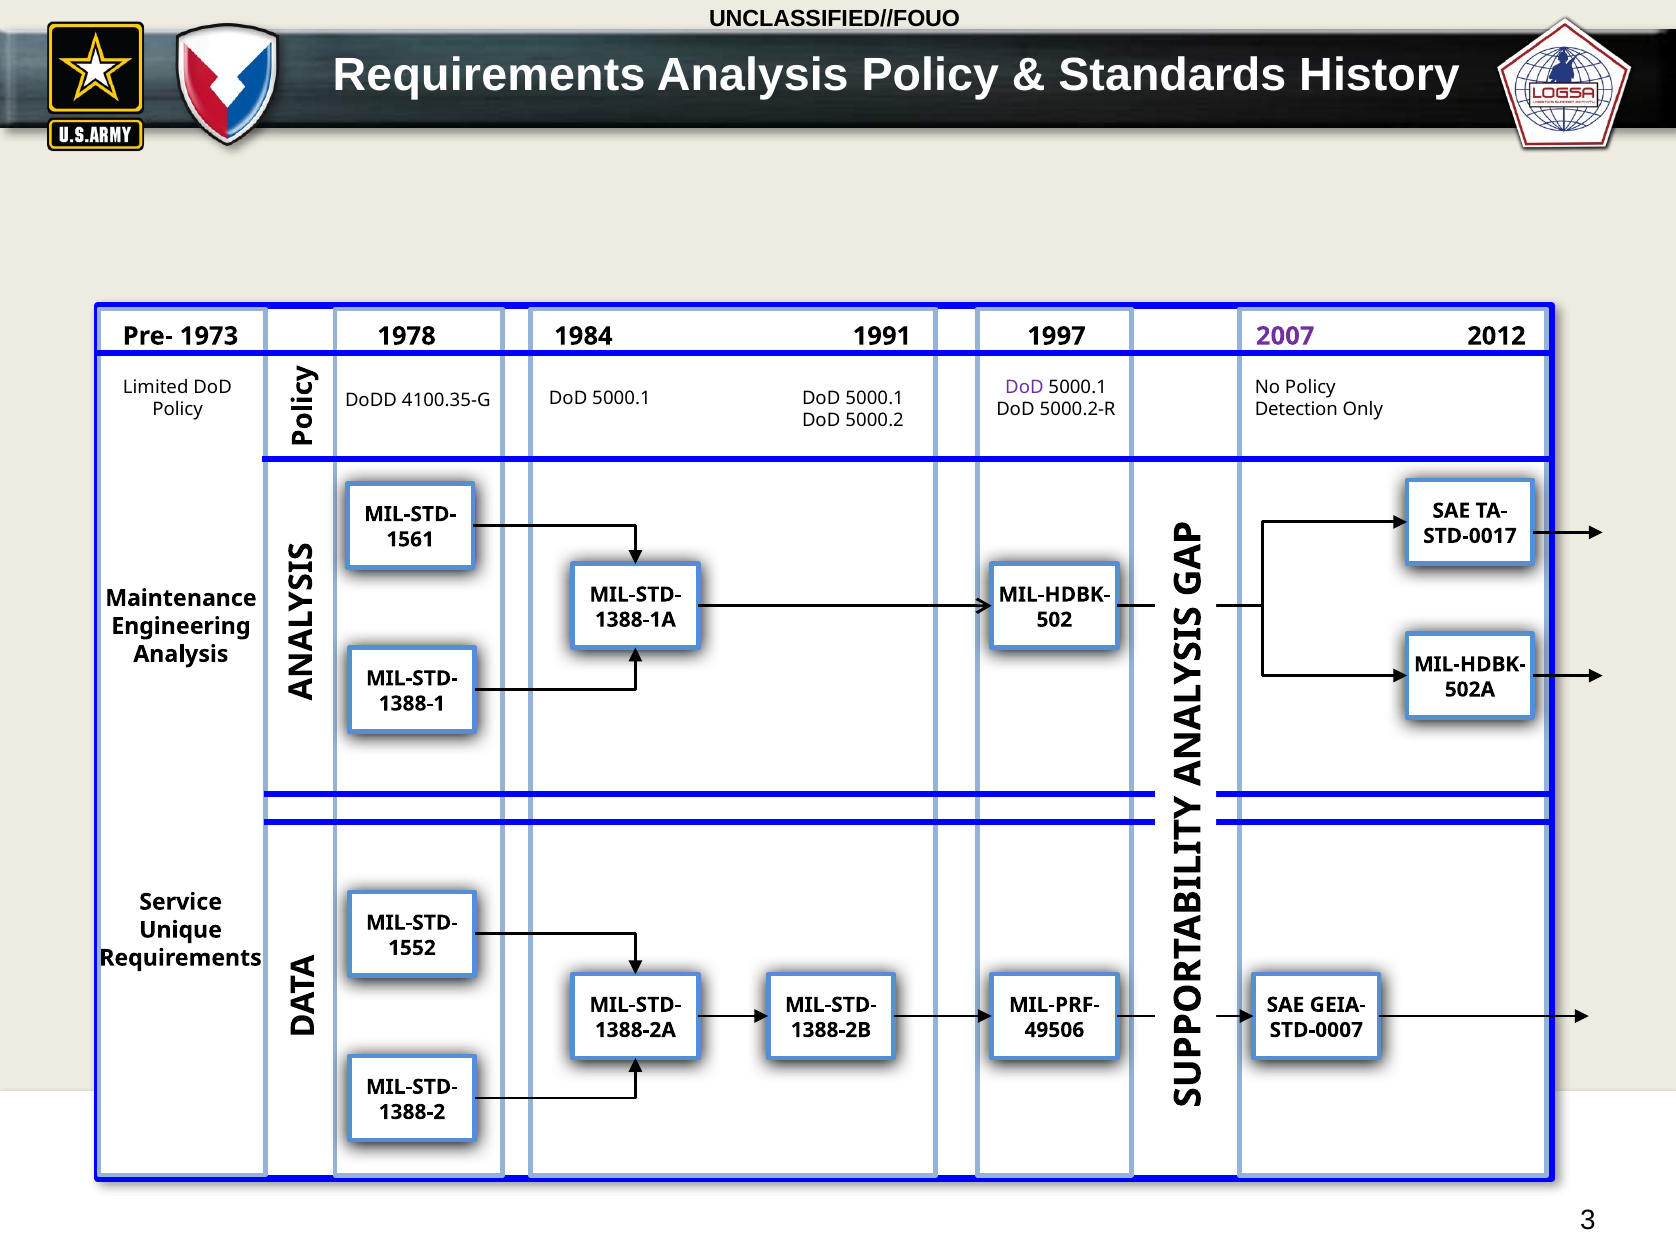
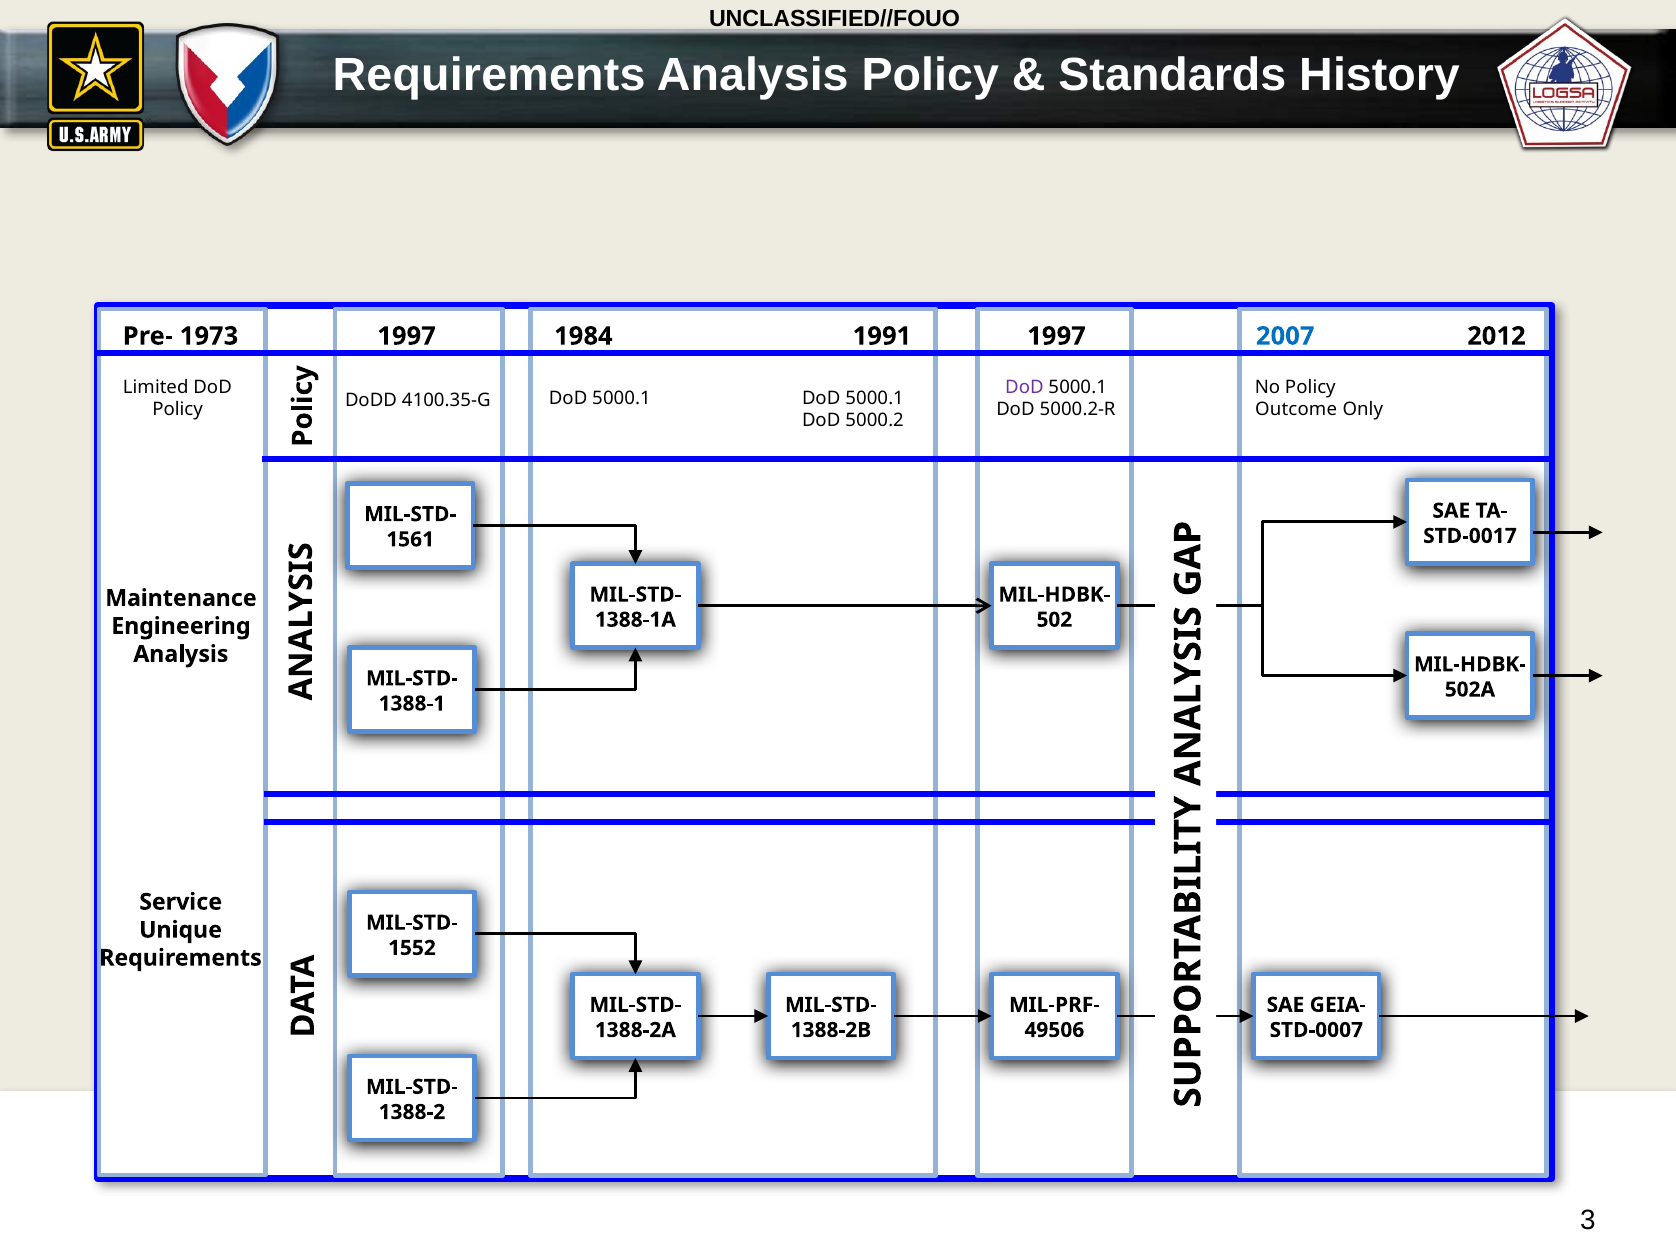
1978 at (407, 336): 1978 -> 1997
2007 colour: purple -> blue
Detection: Detection -> Outcome
